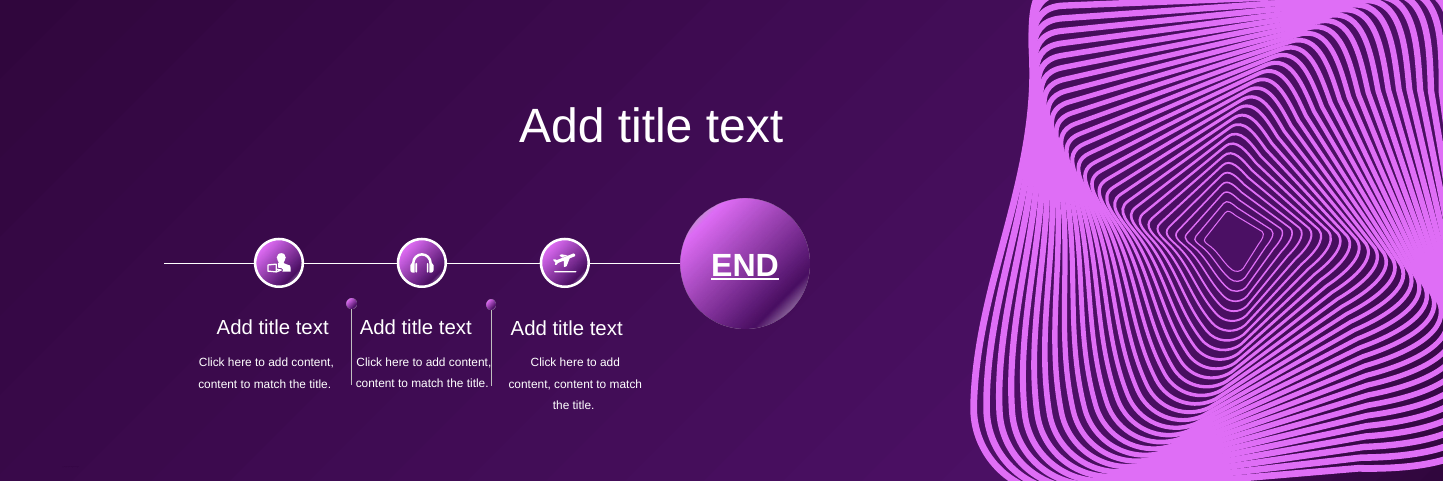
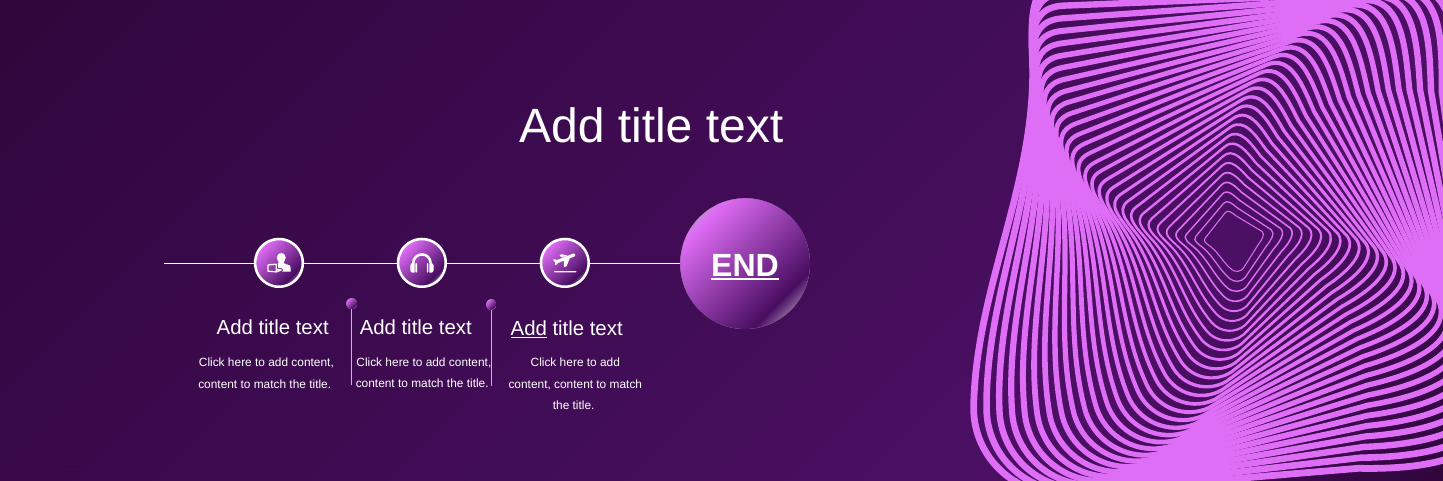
Add at (529, 329) underline: none -> present
